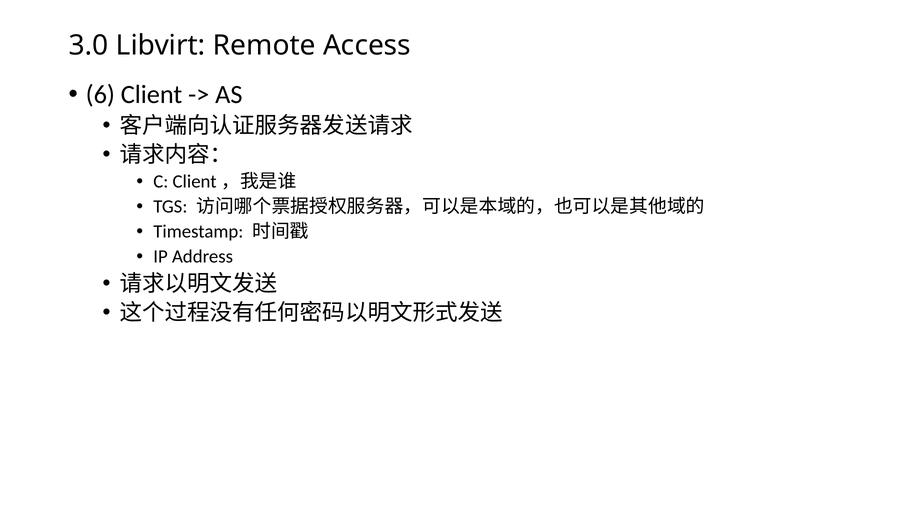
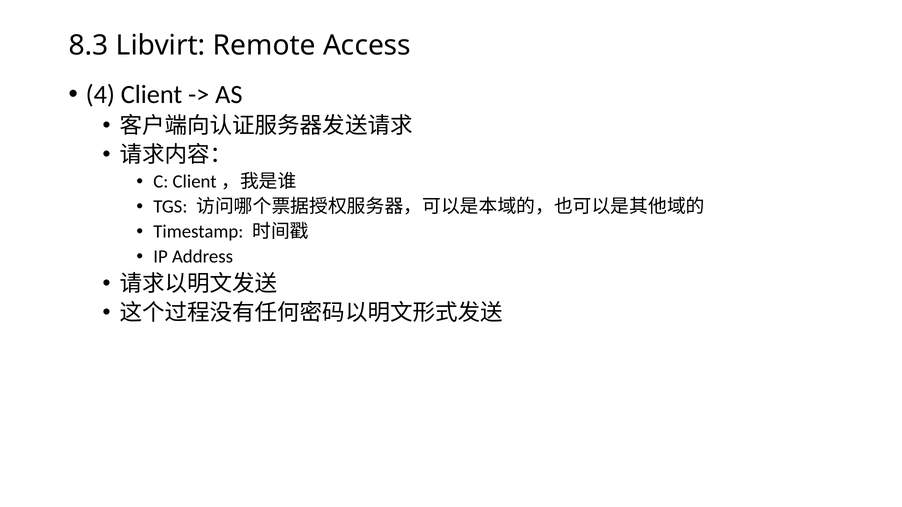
3.0: 3.0 -> 8.3
6: 6 -> 4
